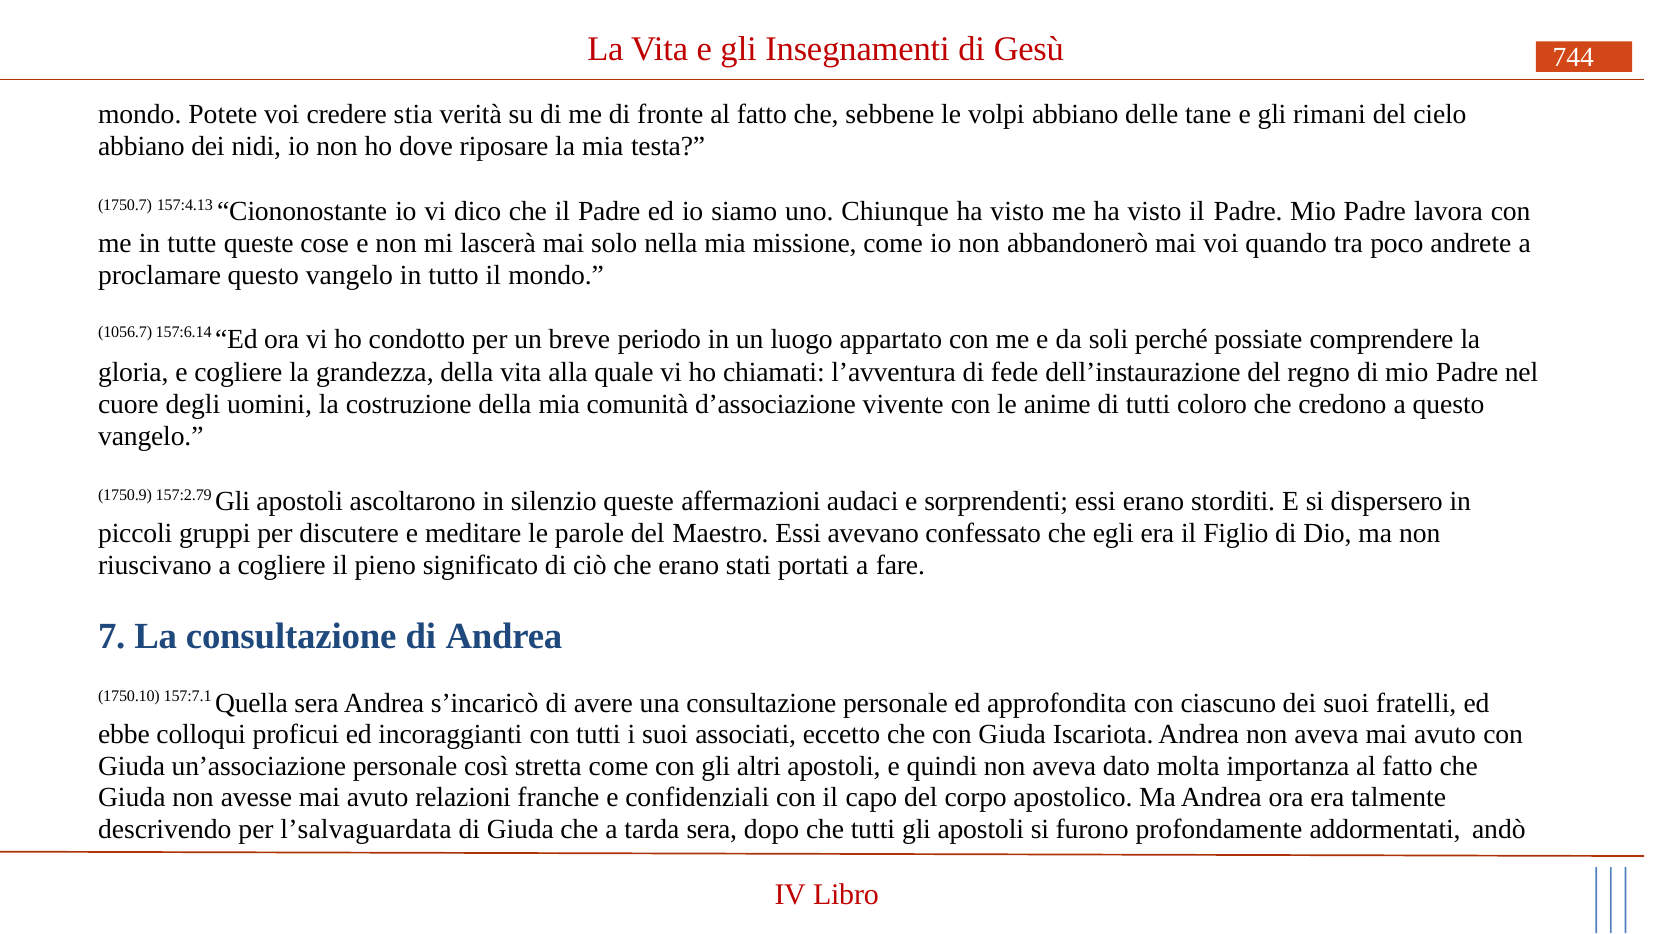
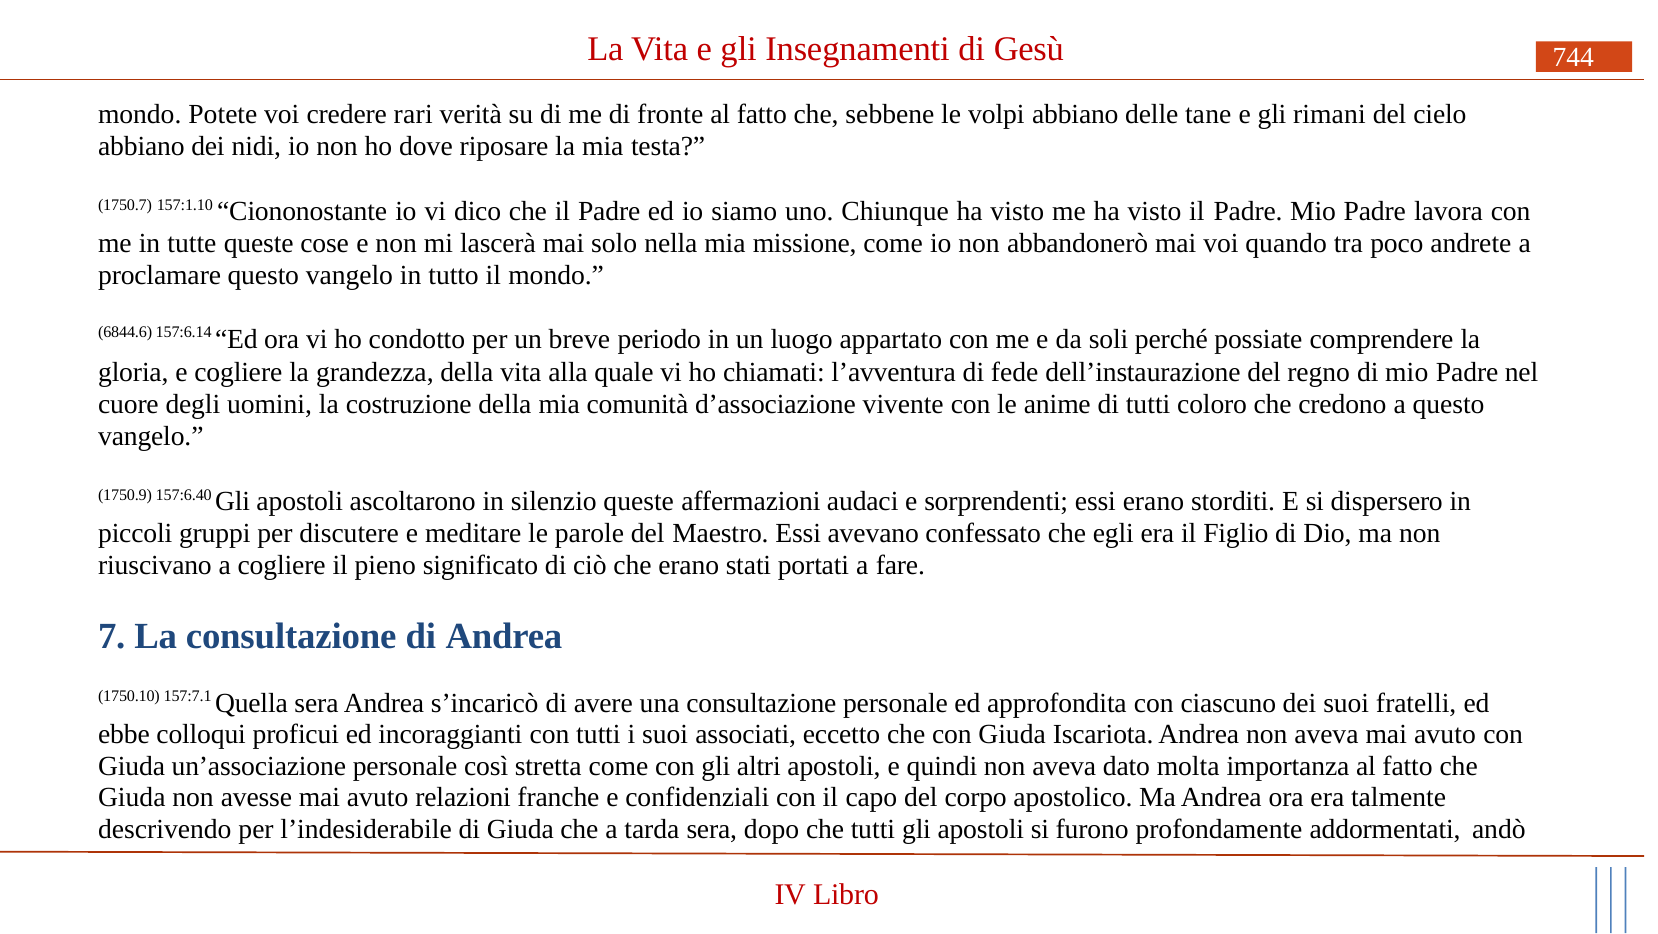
stia: stia -> rari
157:4.13: 157:4.13 -> 157:1.10
1056.7: 1056.7 -> 6844.6
157:2.79: 157:2.79 -> 157:6.40
l’salvaguardata: l’salvaguardata -> l’indesiderabile
